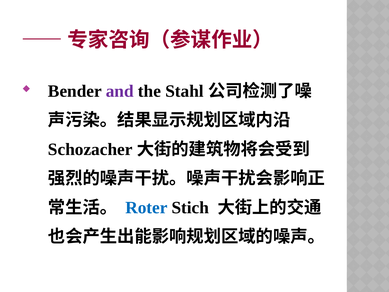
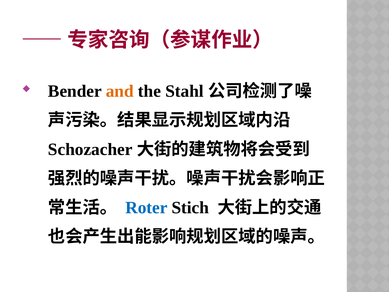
and colour: purple -> orange
